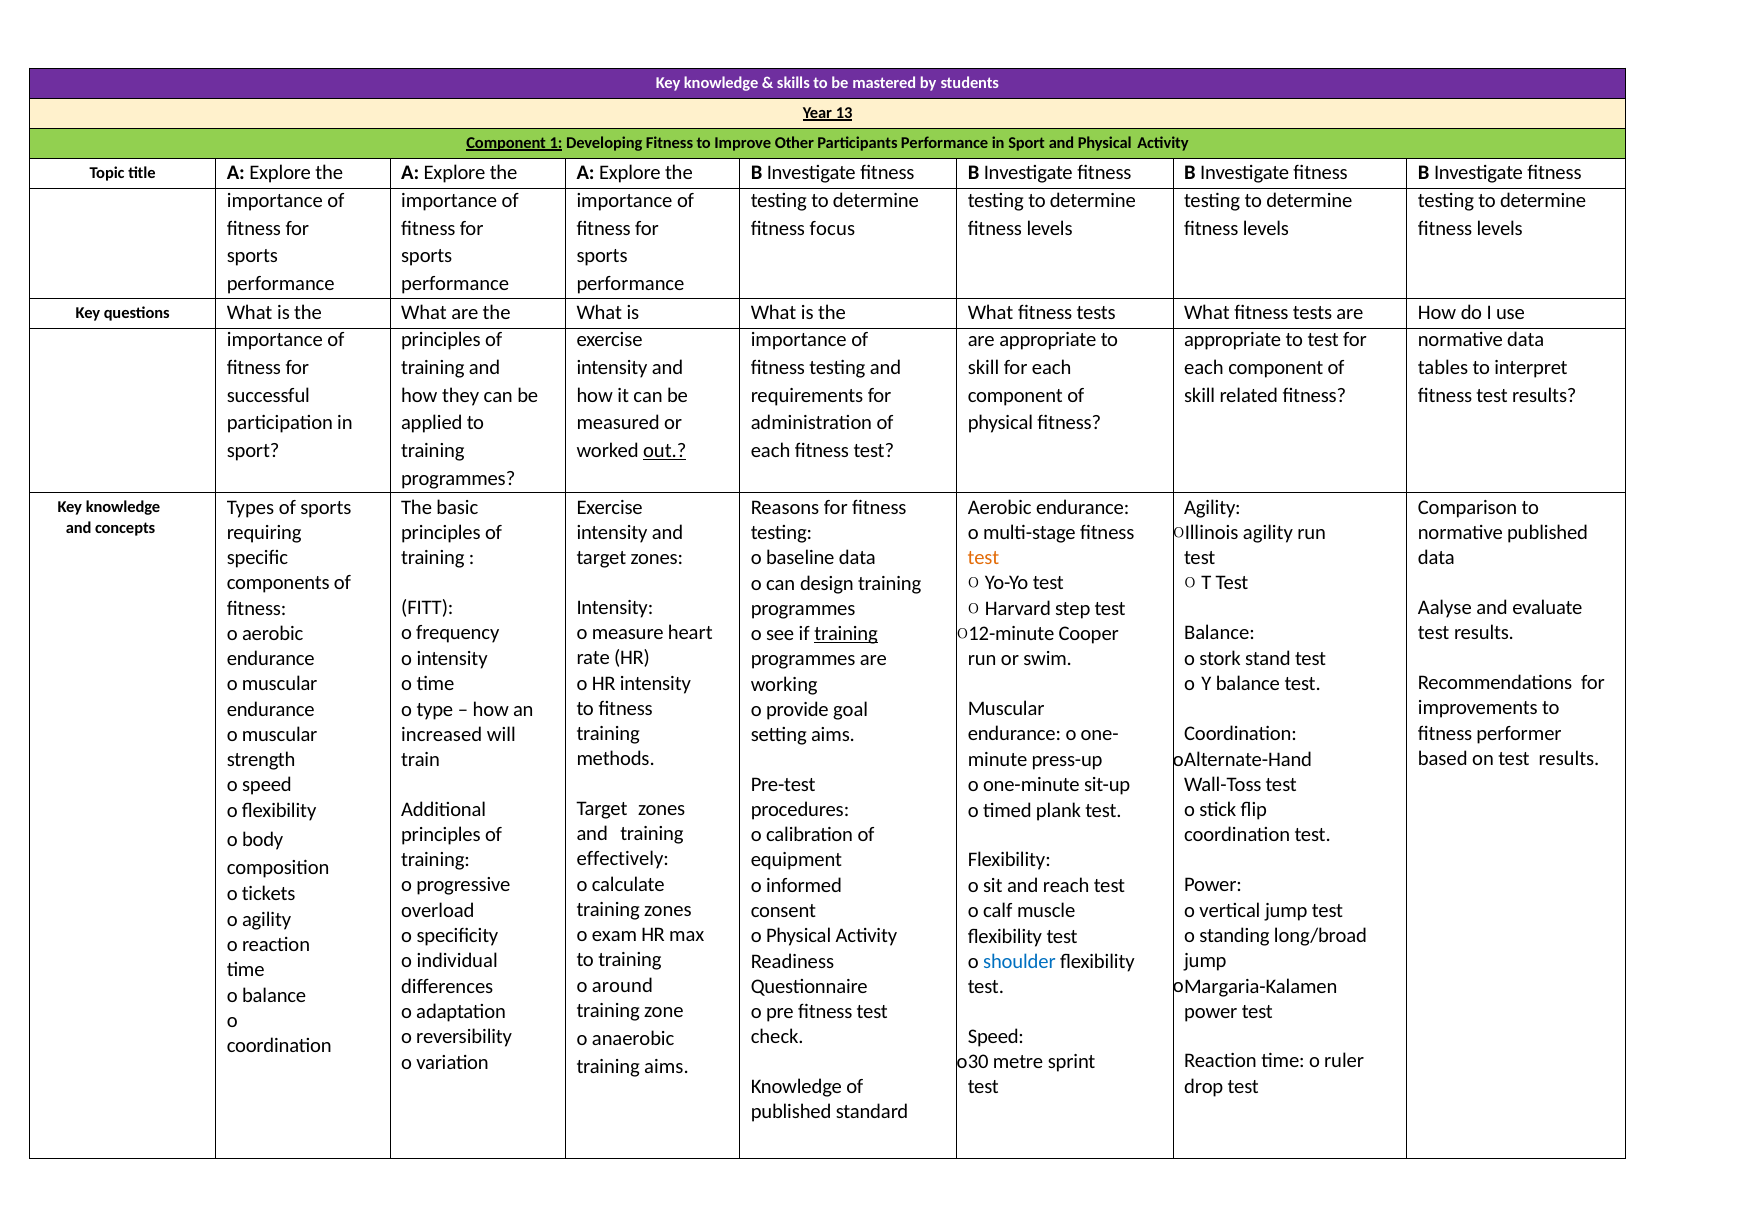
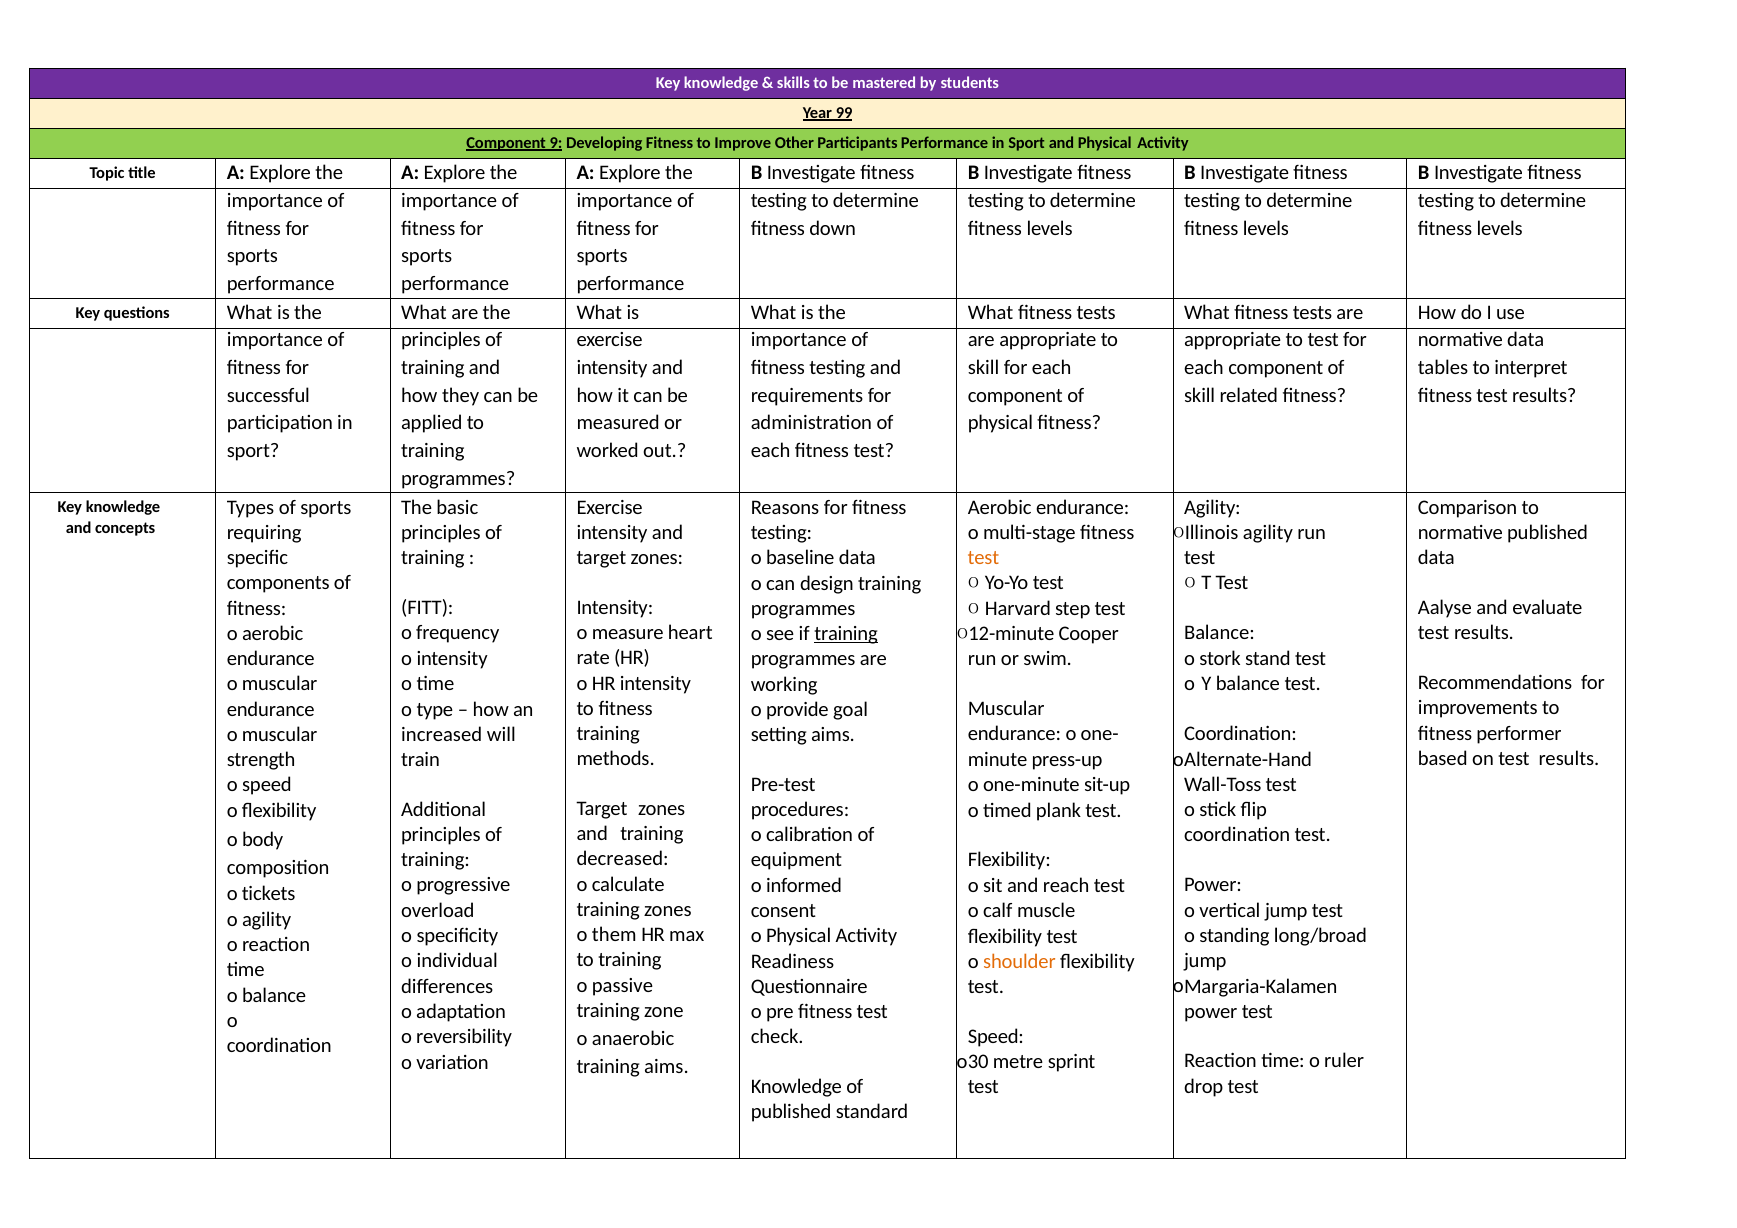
13: 13 -> 99
1: 1 -> 9
focus: focus -> down
out underline: present -> none
effectively: effectively -> decreased
exam: exam -> them
shoulder colour: blue -> orange
around: around -> passive
